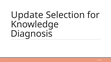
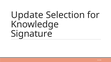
Diagnosis: Diagnosis -> Signature
